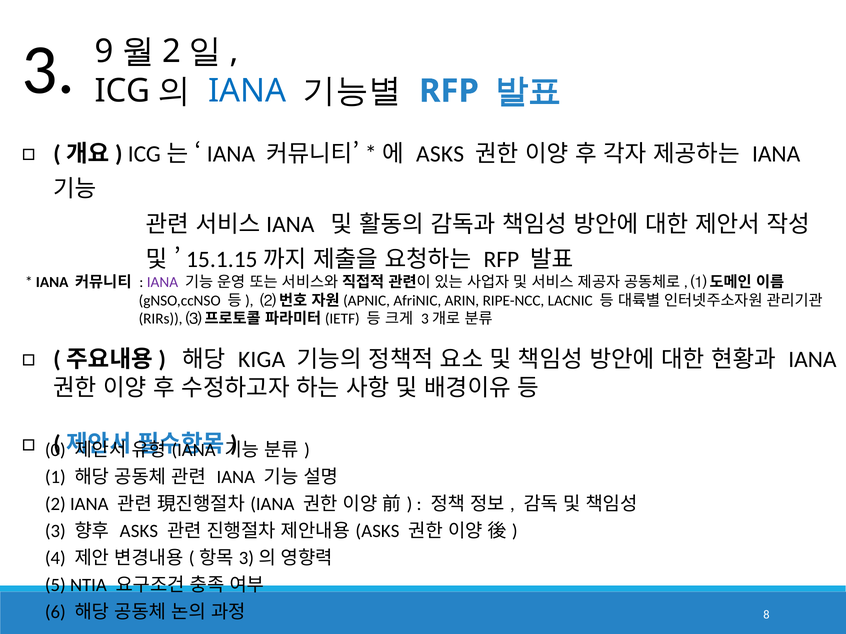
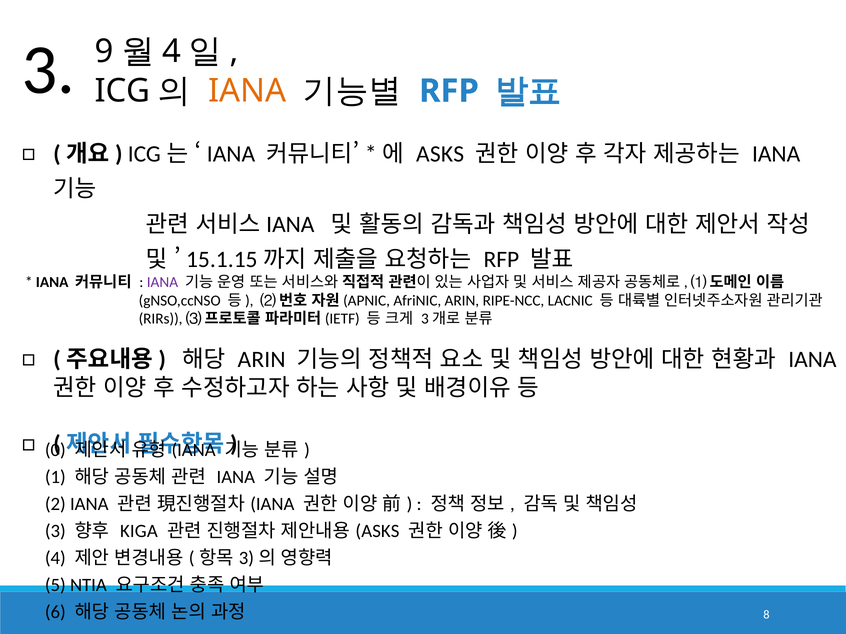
2 at (172, 52): 2 -> 4
IANA at (247, 91) colour: blue -> orange
KIGA at (262, 360): KIGA -> ARIN
ASKS at (139, 531): ASKS -> KIGA
